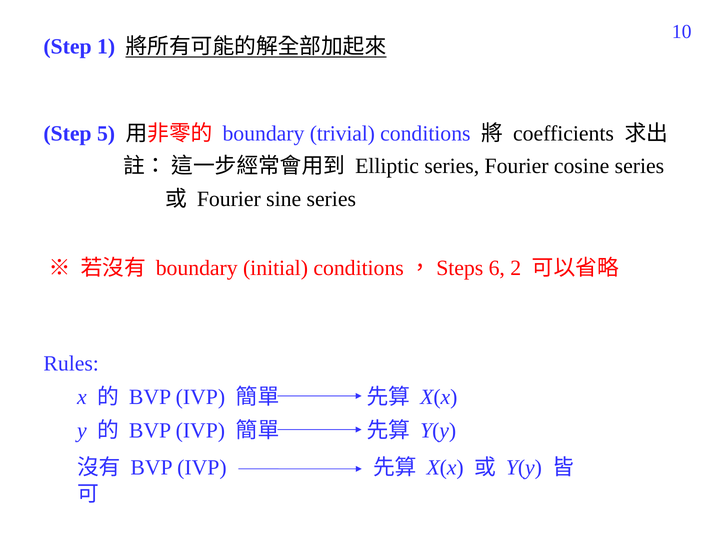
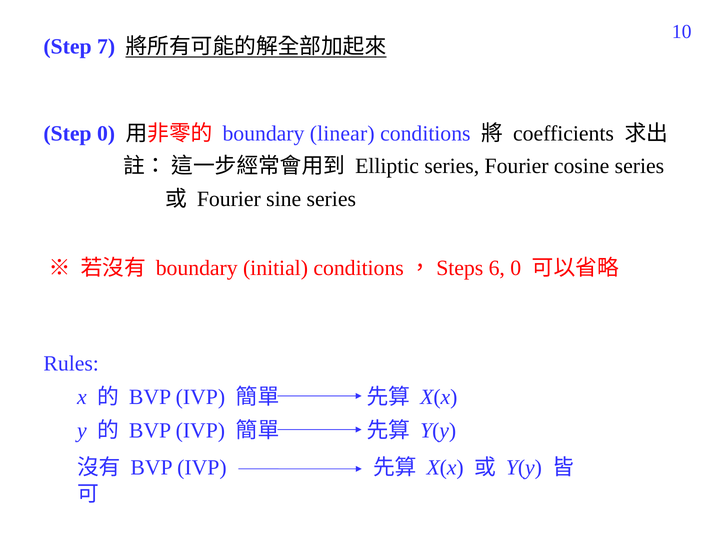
1: 1 -> 7
Step 5: 5 -> 0
trivial: trivial -> linear
6 2: 2 -> 0
